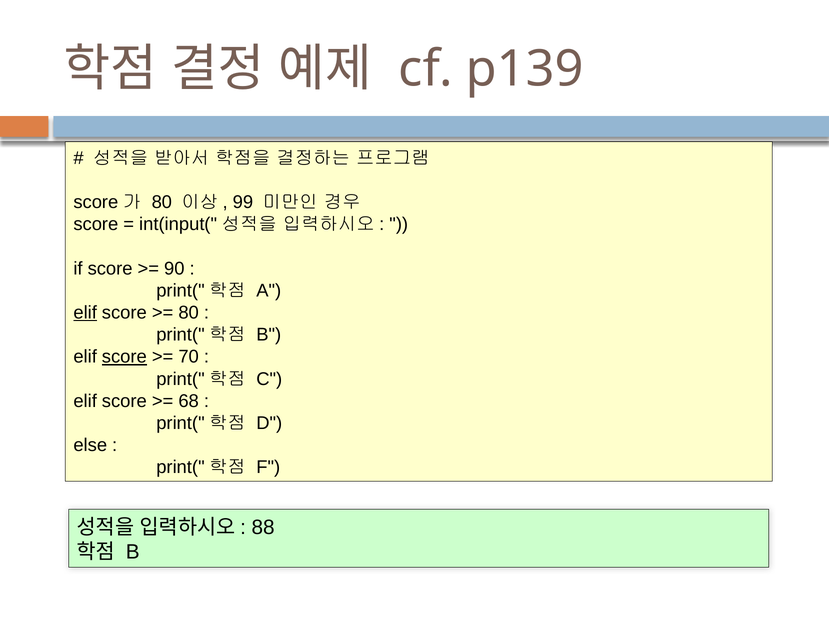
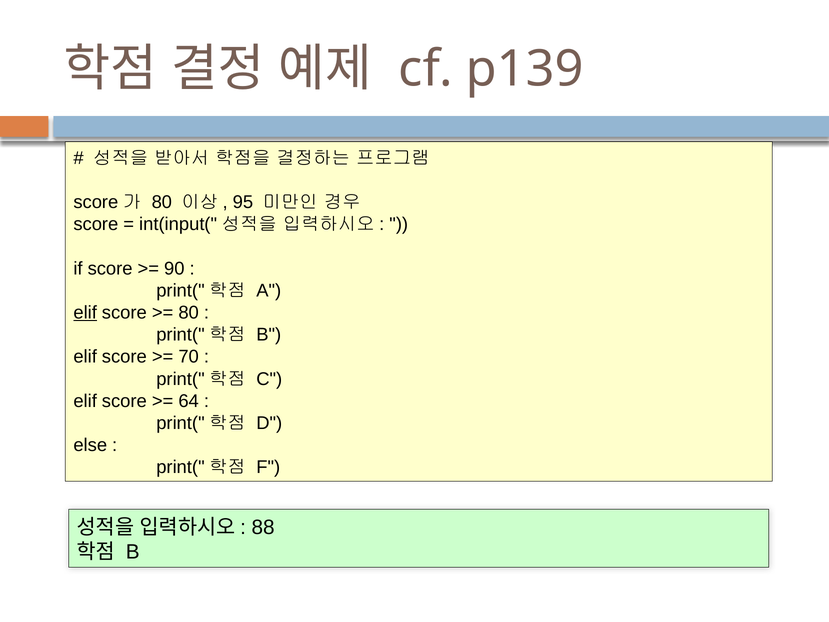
99: 99 -> 95
score at (124, 357) underline: present -> none
68: 68 -> 64
